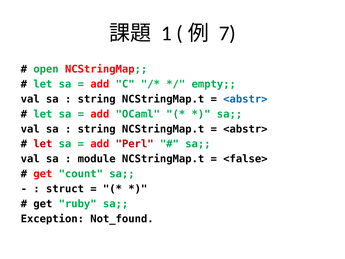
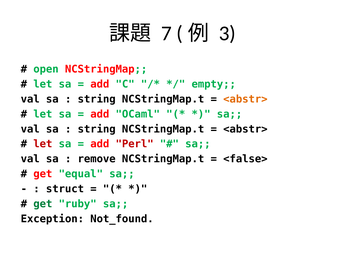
1: 1 -> 7
7: 7 -> 3
<abstr> at (245, 99) colour: blue -> orange
module: module -> remove
count: count -> equal
get at (43, 204) colour: black -> green
